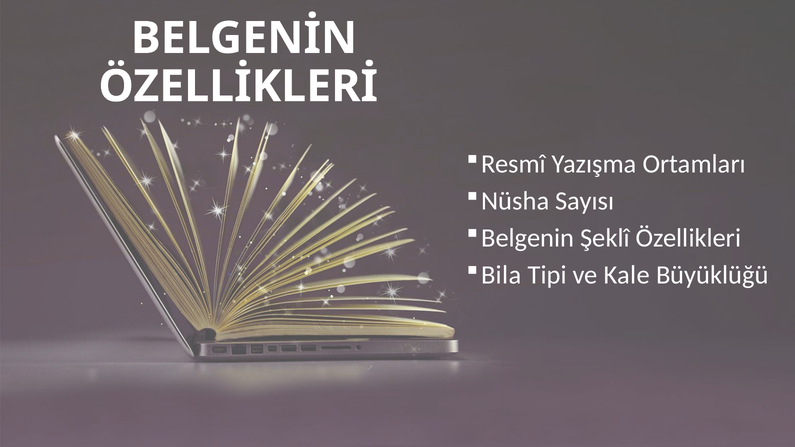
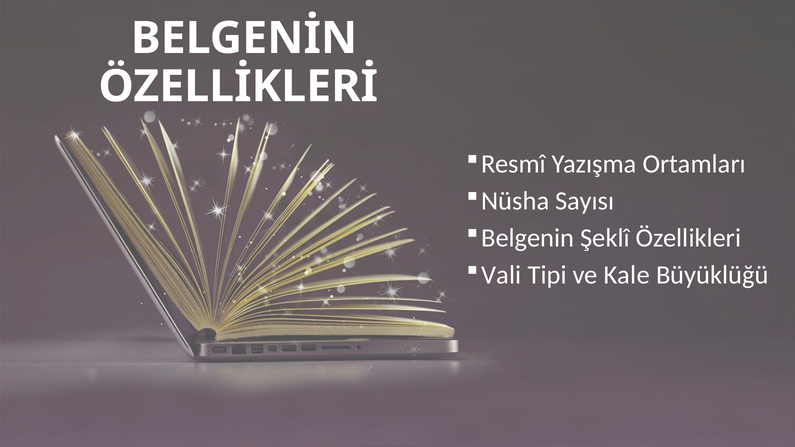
Bila: Bila -> Vali
